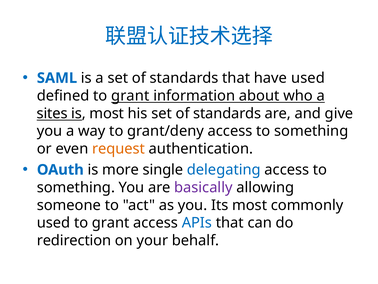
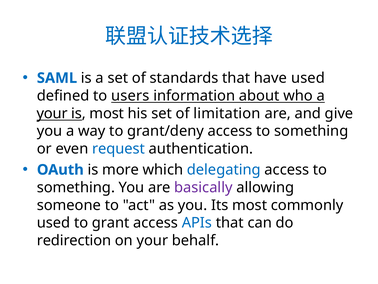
defined to grant: grant -> users
sites at (52, 113): sites -> your
his set of standards: standards -> limitation
request colour: orange -> blue
single: single -> which
